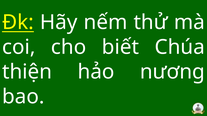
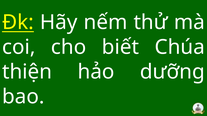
nương: nương -> dưỡng
